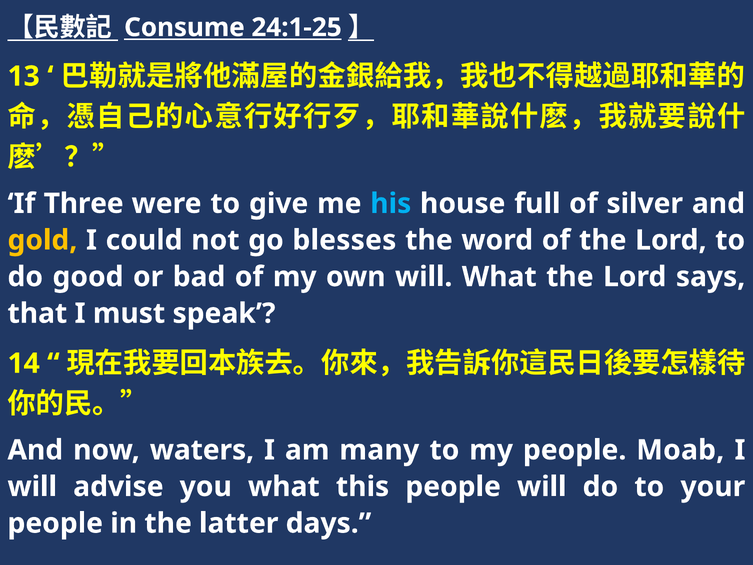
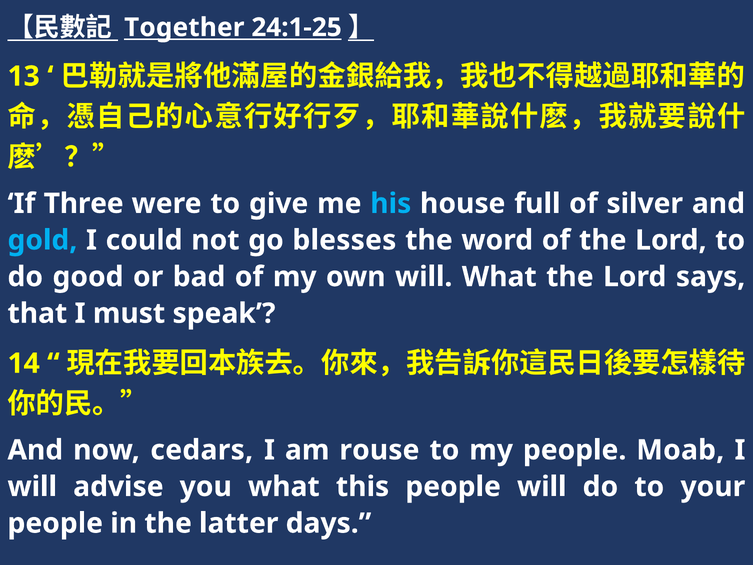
Consume: Consume -> Together
gold colour: yellow -> light blue
waters: waters -> cedars
many: many -> rouse
